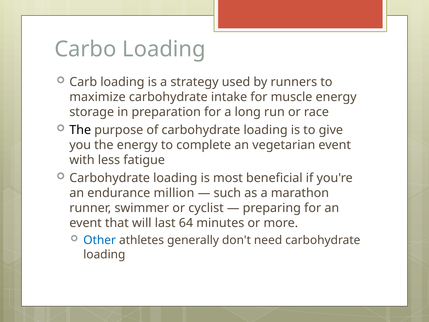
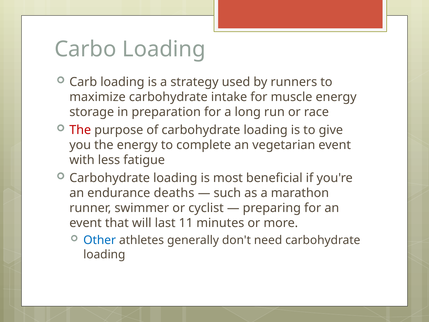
The at (80, 130) colour: black -> red
million: million -> deaths
64: 64 -> 11
